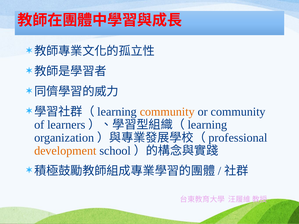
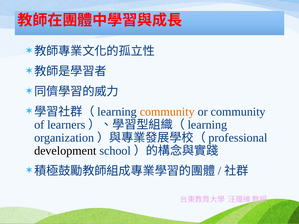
development colour: orange -> black
